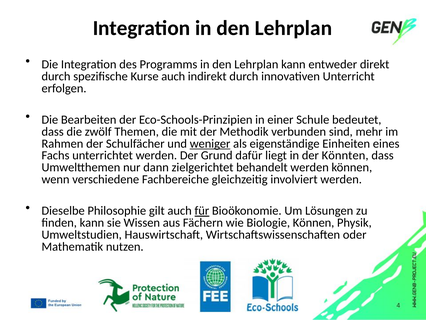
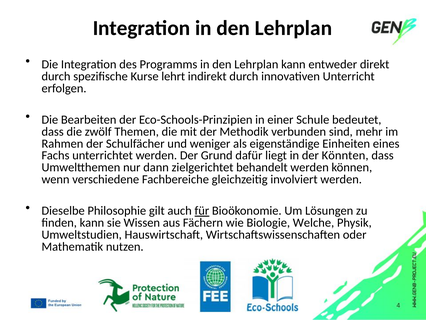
Kurse auch: auch -> lehrt
weniger underline: present -> none
Biologie Können: Können -> Welche
